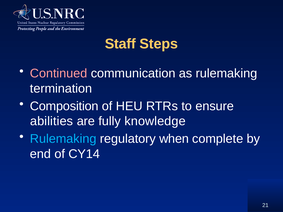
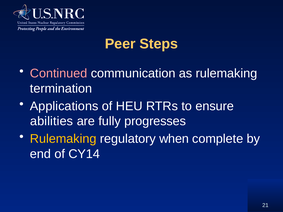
Staff: Staff -> Peer
Composition: Composition -> Applications
knowledge: knowledge -> progresses
Rulemaking at (63, 139) colour: light blue -> yellow
